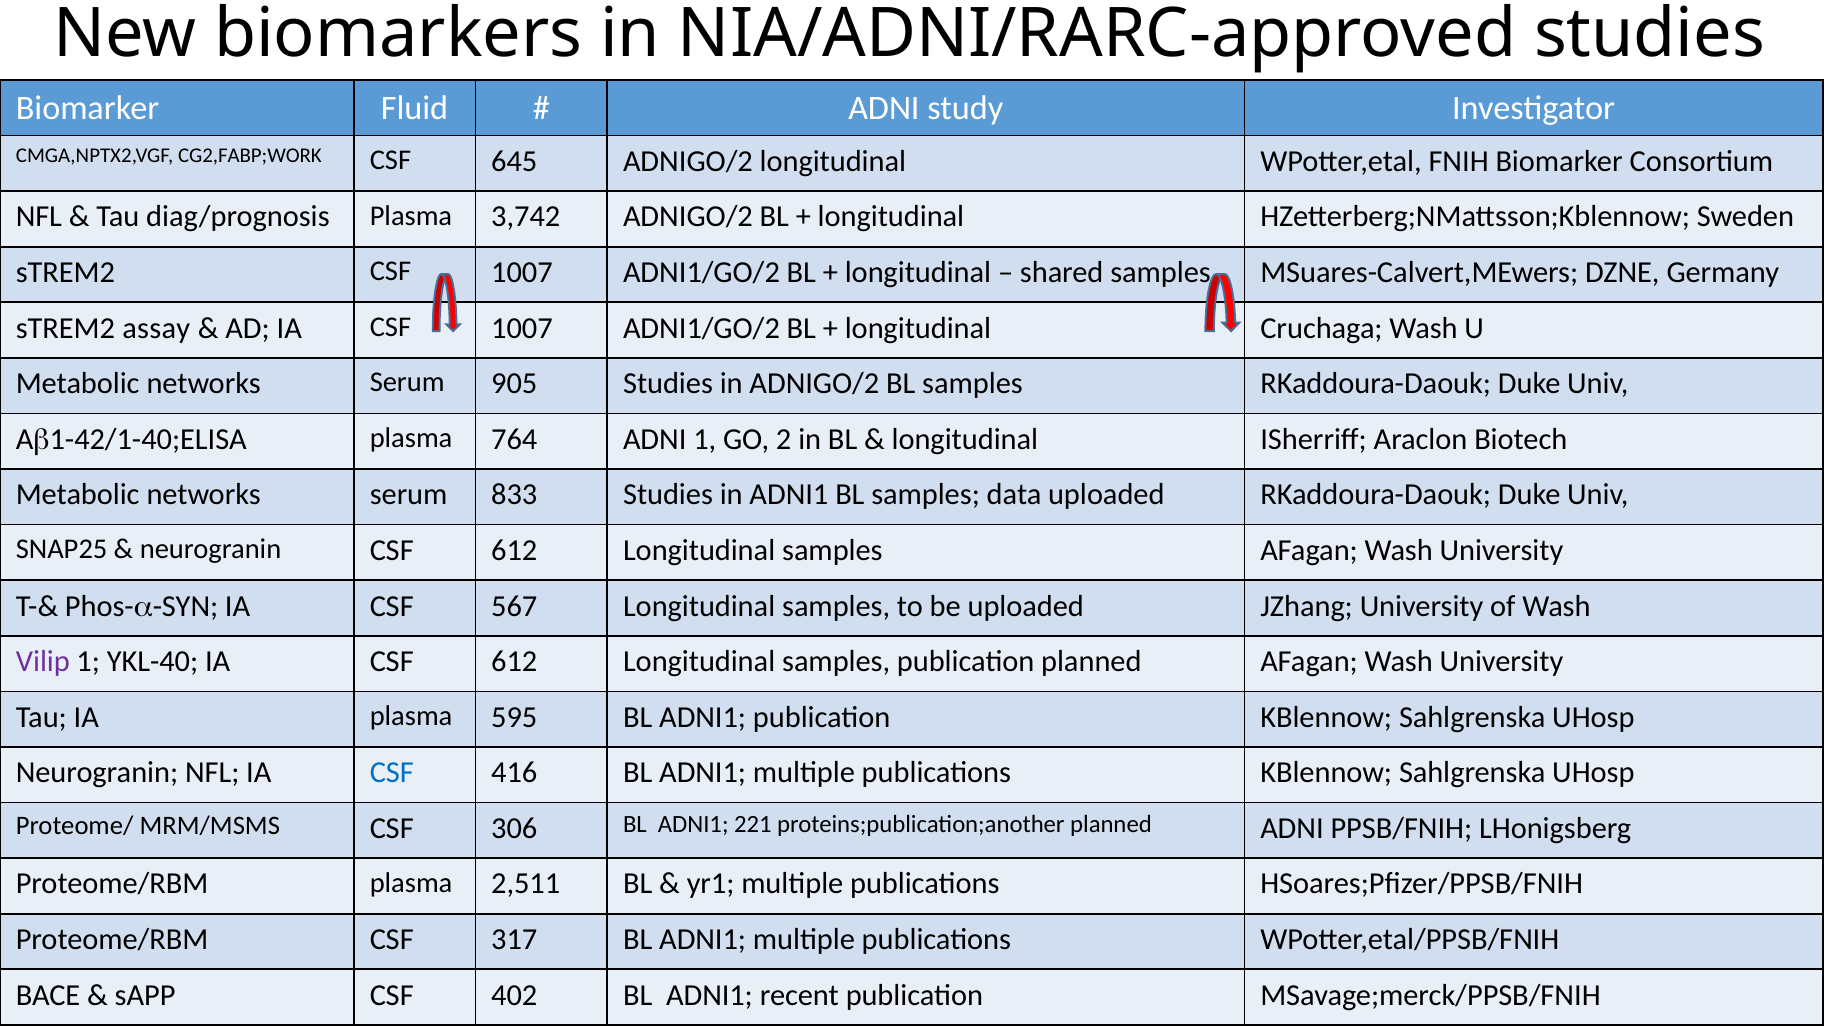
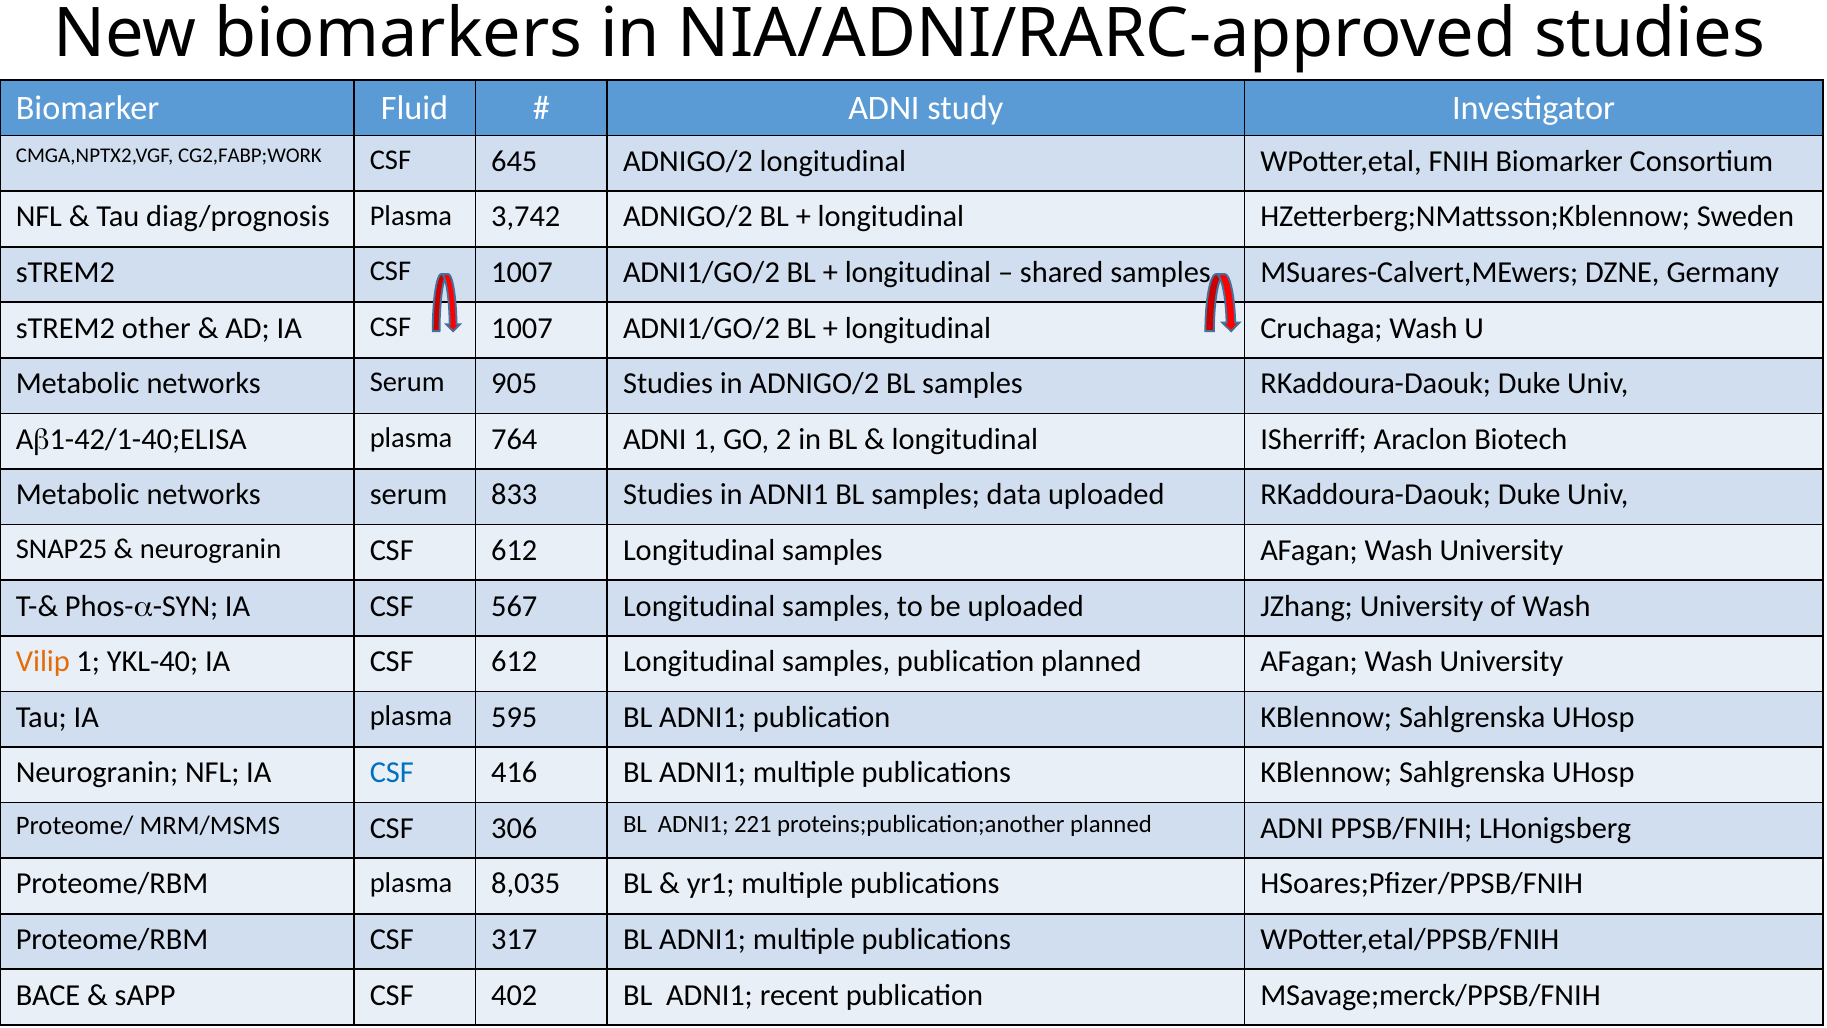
assay: assay -> other
Vilip colour: purple -> orange
2,511: 2,511 -> 8,035
